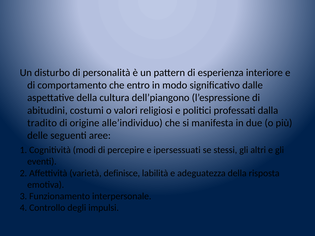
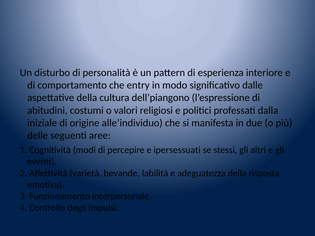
entro: entro -> entry
tradito: tradito -> iniziale
definisce: definisce -> bevande
